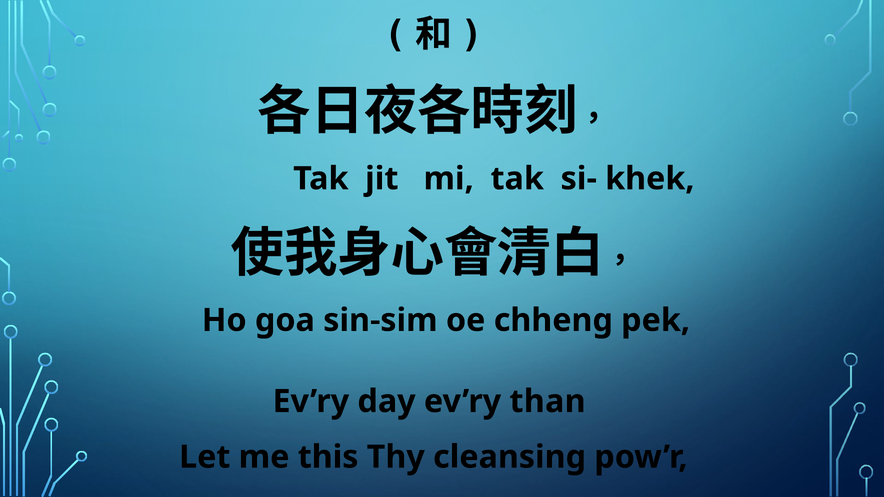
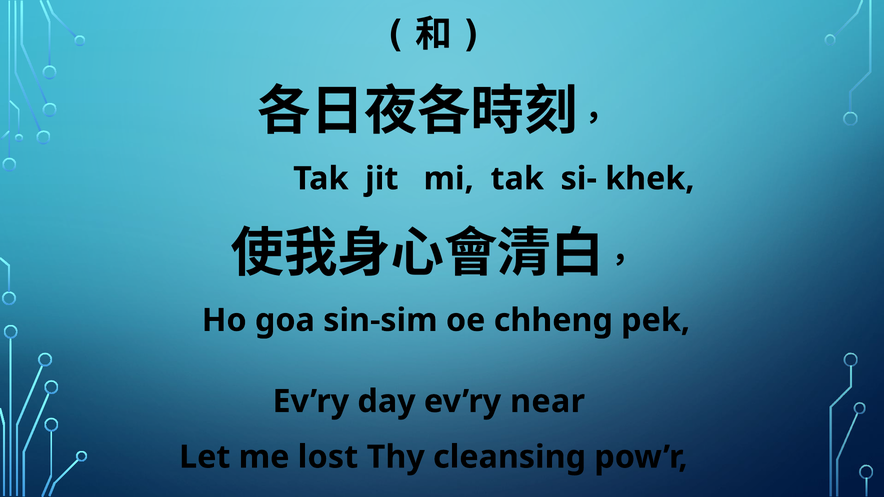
than: than -> near
this: this -> lost
